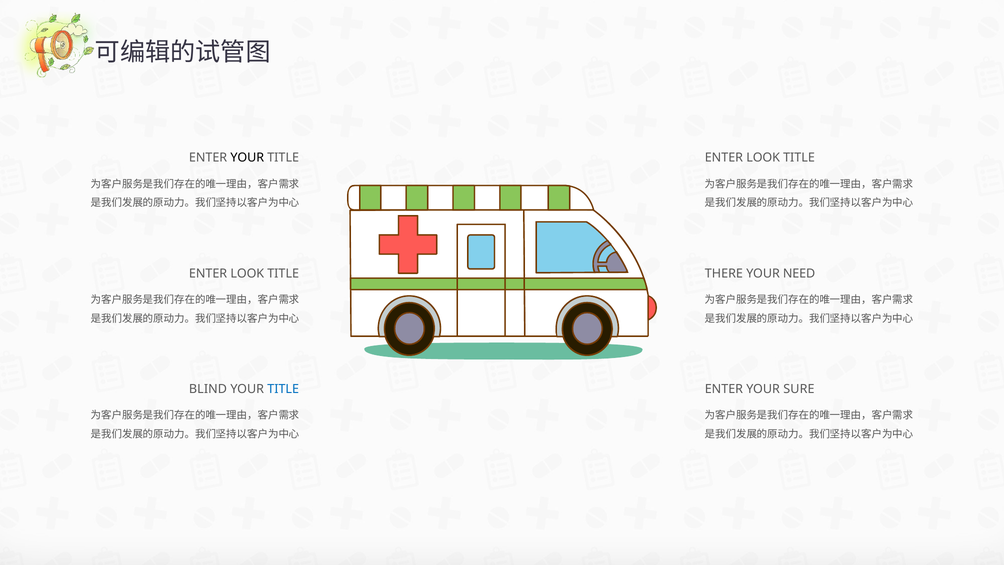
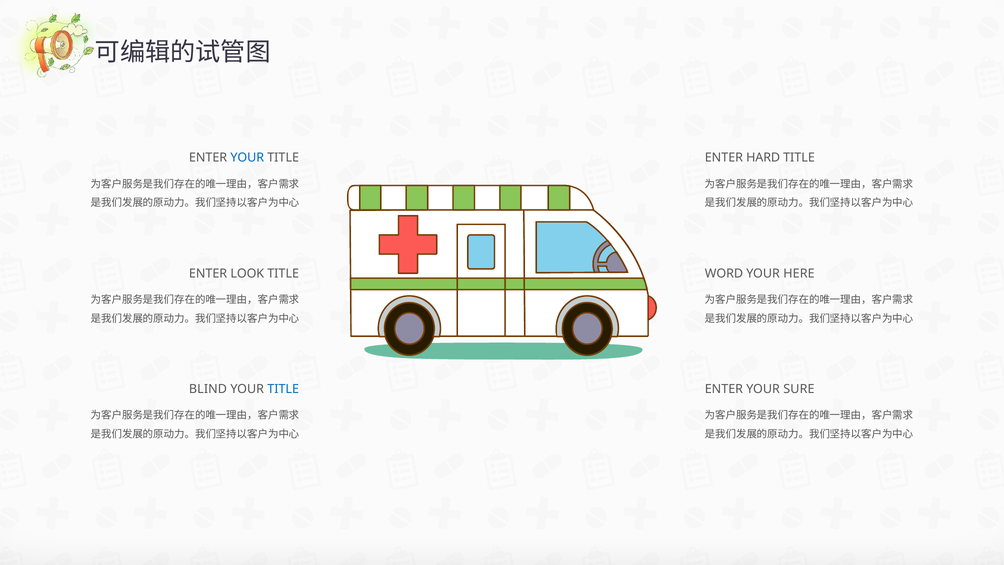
YOUR at (247, 158) colour: black -> blue
LOOK at (763, 158): LOOK -> HARD
THERE: THERE -> WORD
NEED: NEED -> HERE
